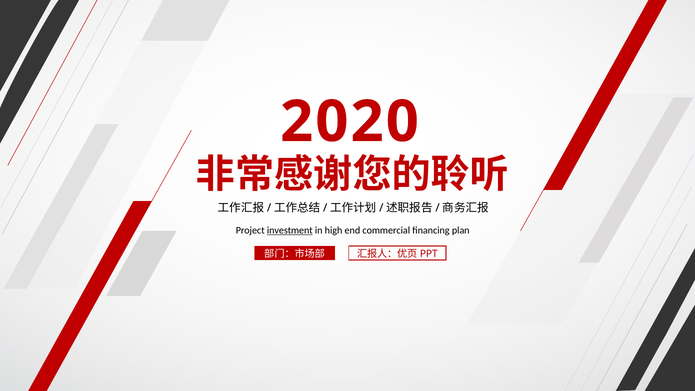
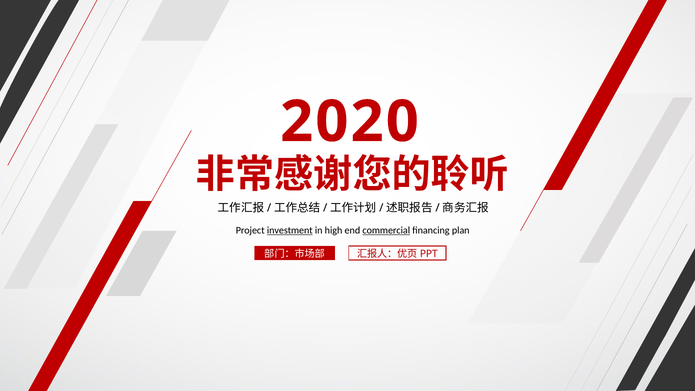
commercial underline: none -> present
